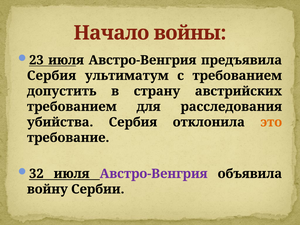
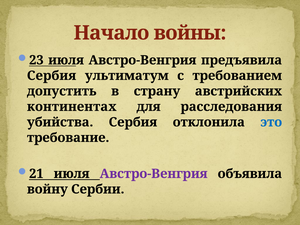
требованием at (72, 107): требованием -> континентах
это colour: orange -> blue
32: 32 -> 21
